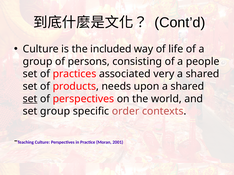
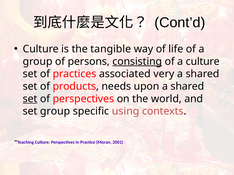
included: included -> tangible
consisting underline: none -> present
a people: people -> culture
order: order -> using
